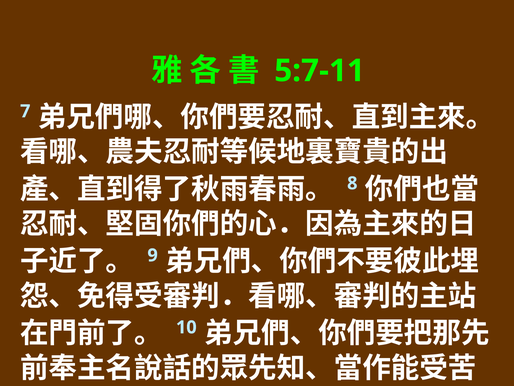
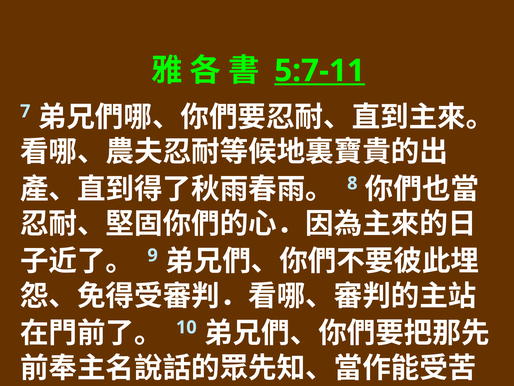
5:7-11 underline: none -> present
